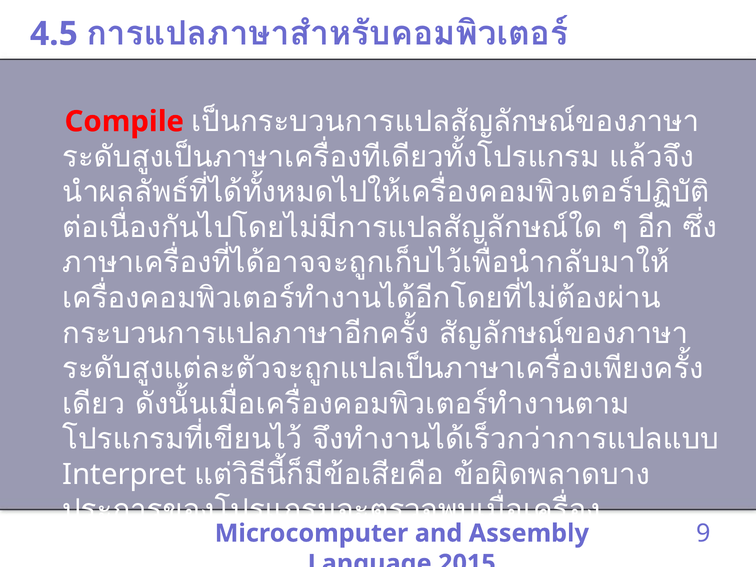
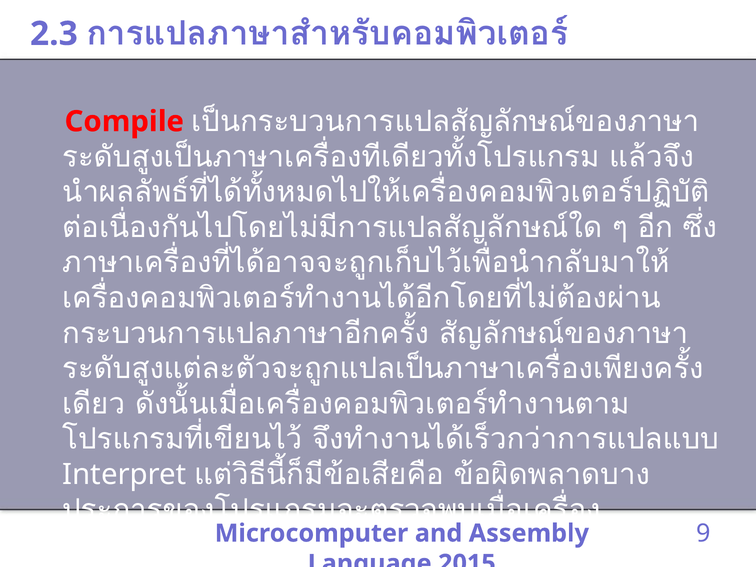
4.5: 4.5 -> 2.3
